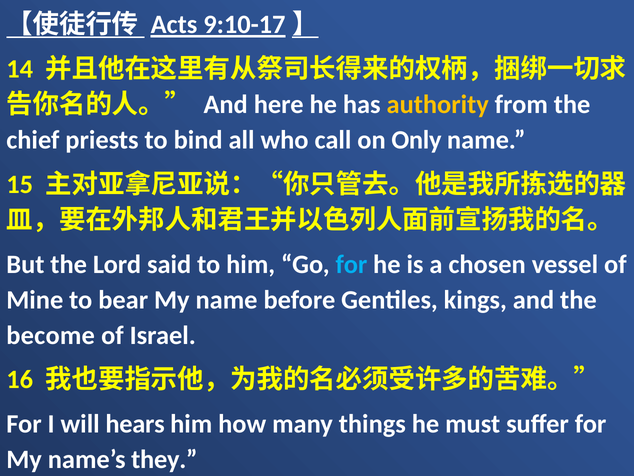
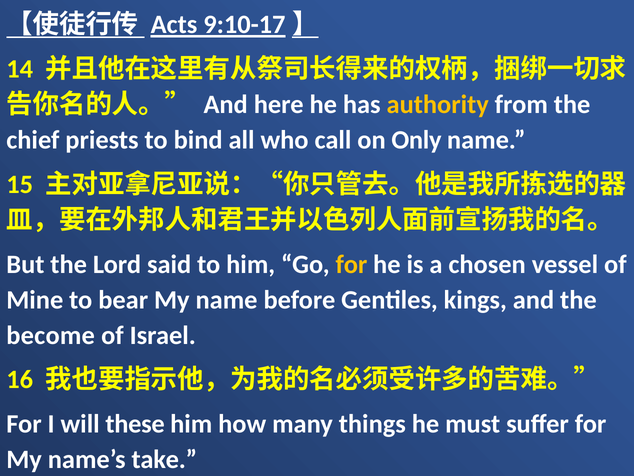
for at (351, 264) colour: light blue -> yellow
hears: hears -> these
they: they -> take
